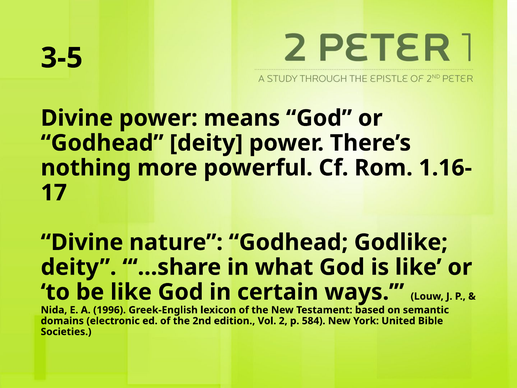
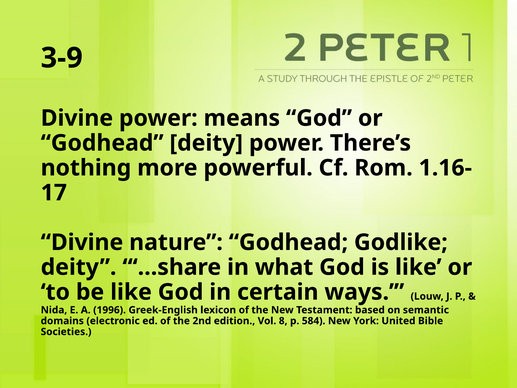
3-5: 3-5 -> 3-9
2: 2 -> 8
